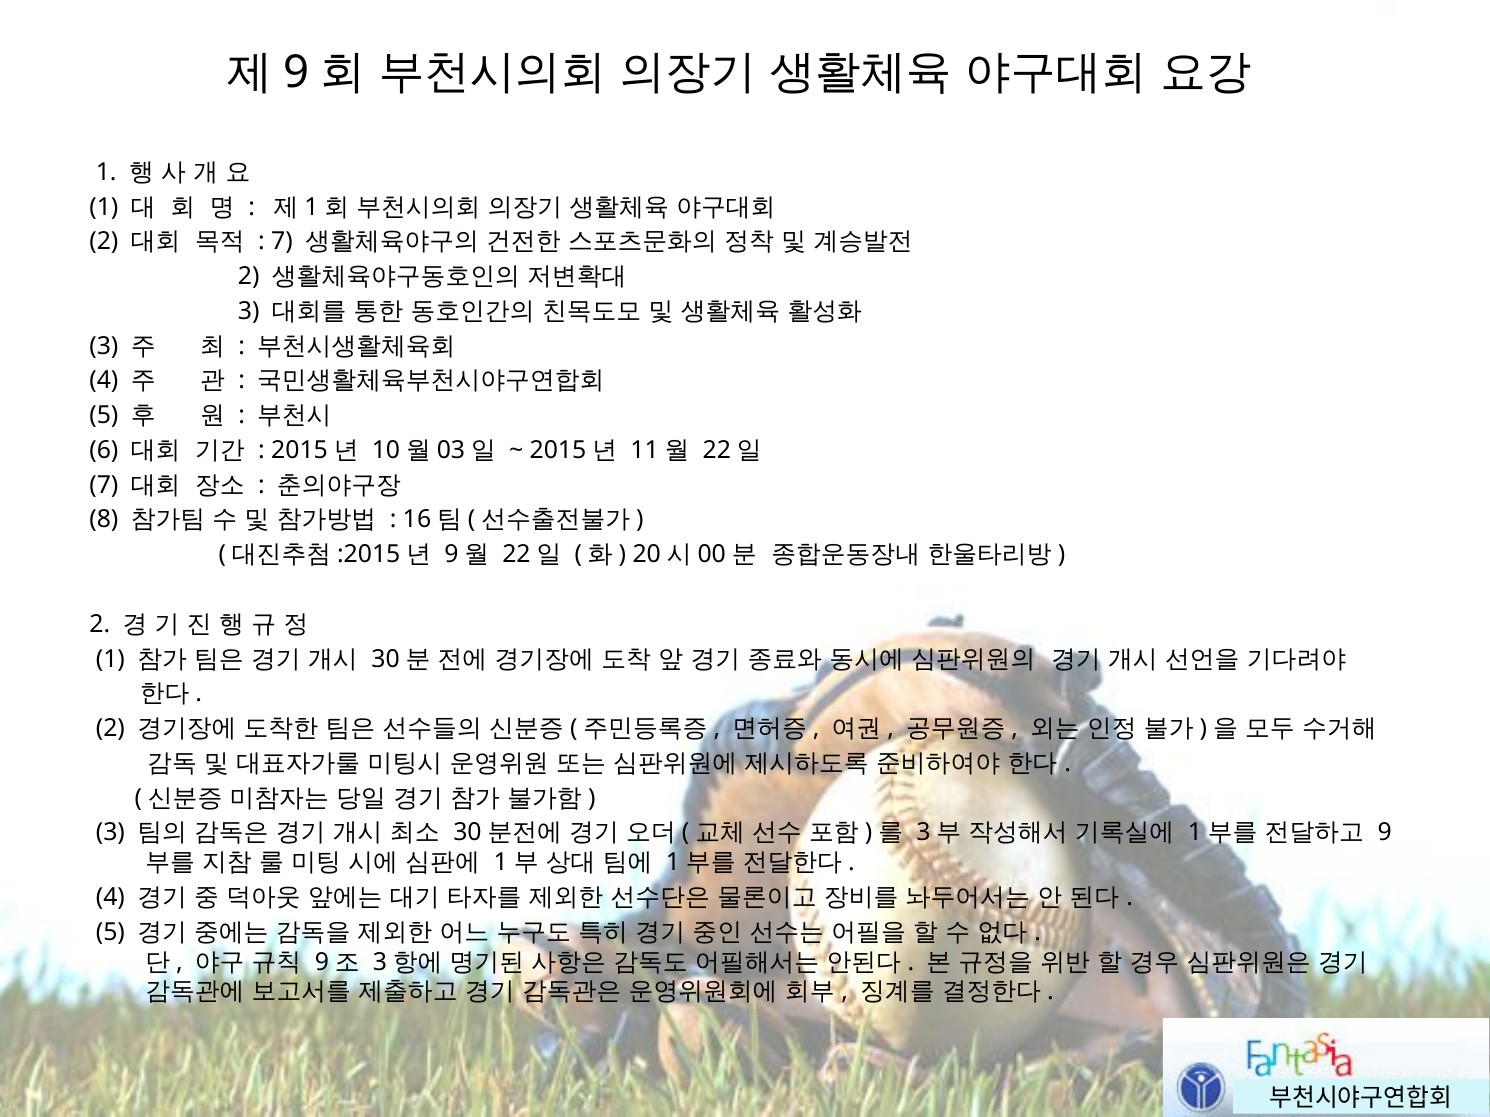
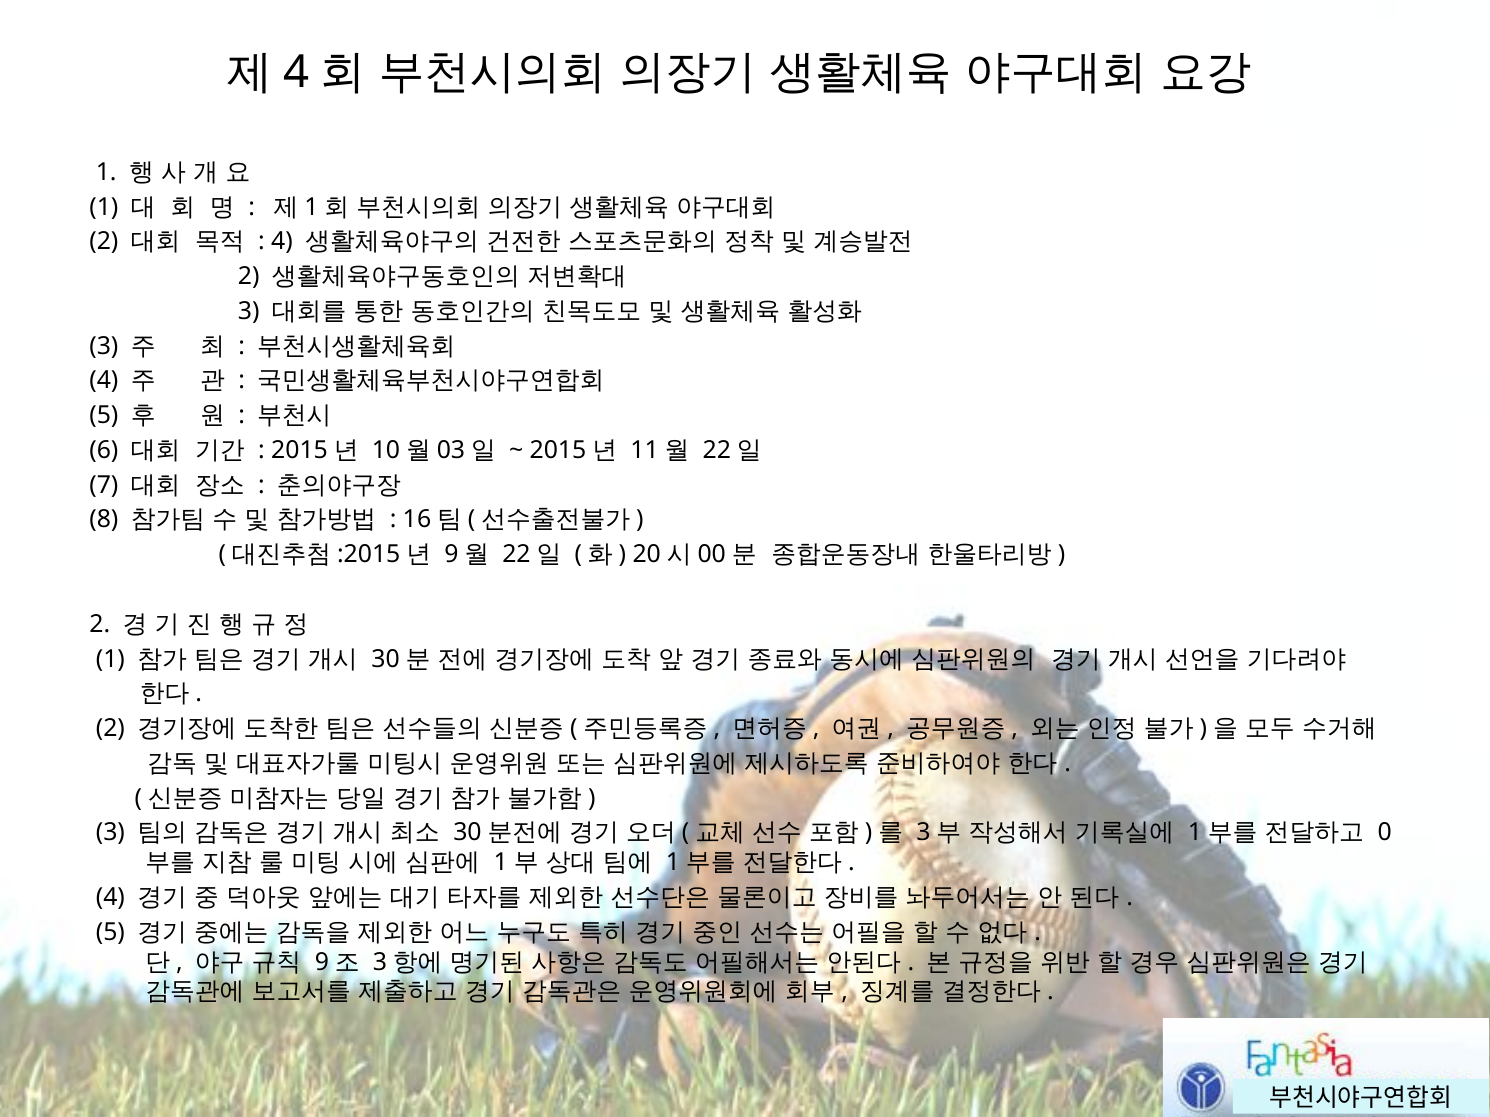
9 at (296, 72): 9 -> 4
7 at (282, 242): 7 -> 4
9 at (1385, 833): 9 -> 0
